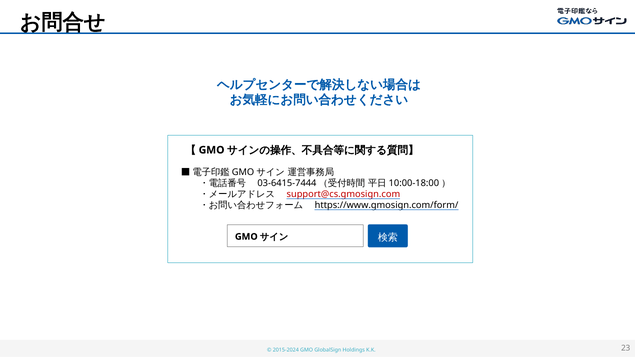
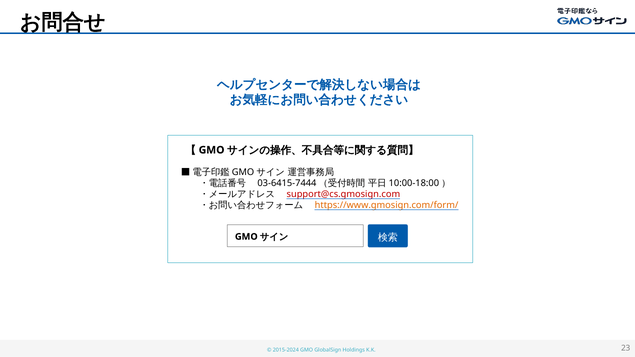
https://www.gmosign.com/form/ colour: black -> orange
